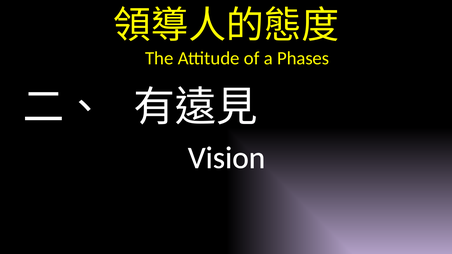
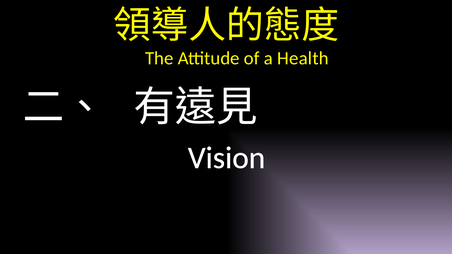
Phases: Phases -> Health
